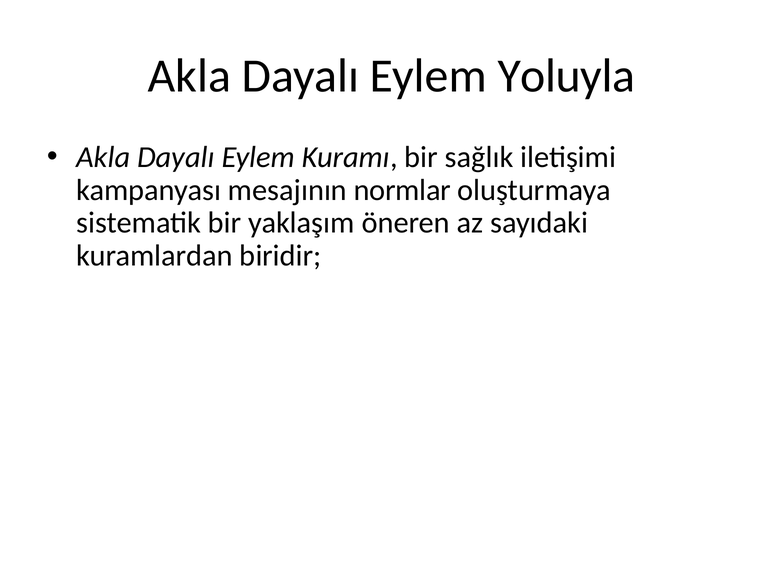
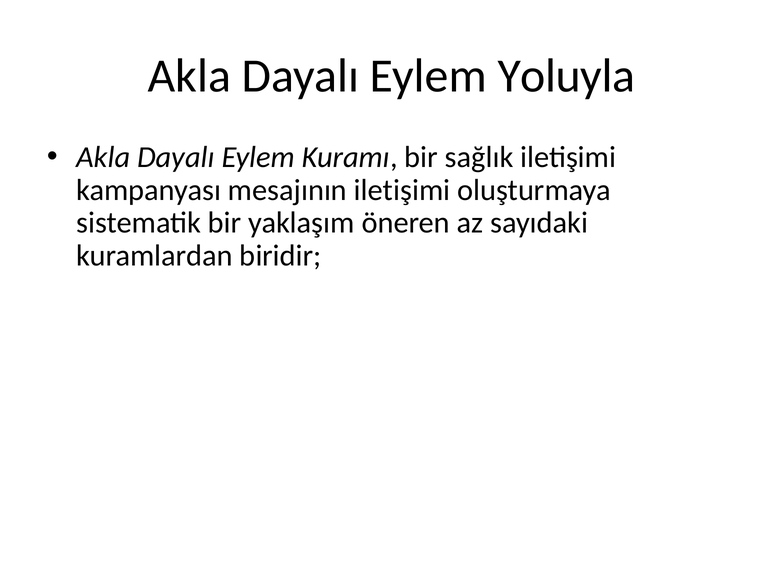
mesajının normlar: normlar -> iletişimi
